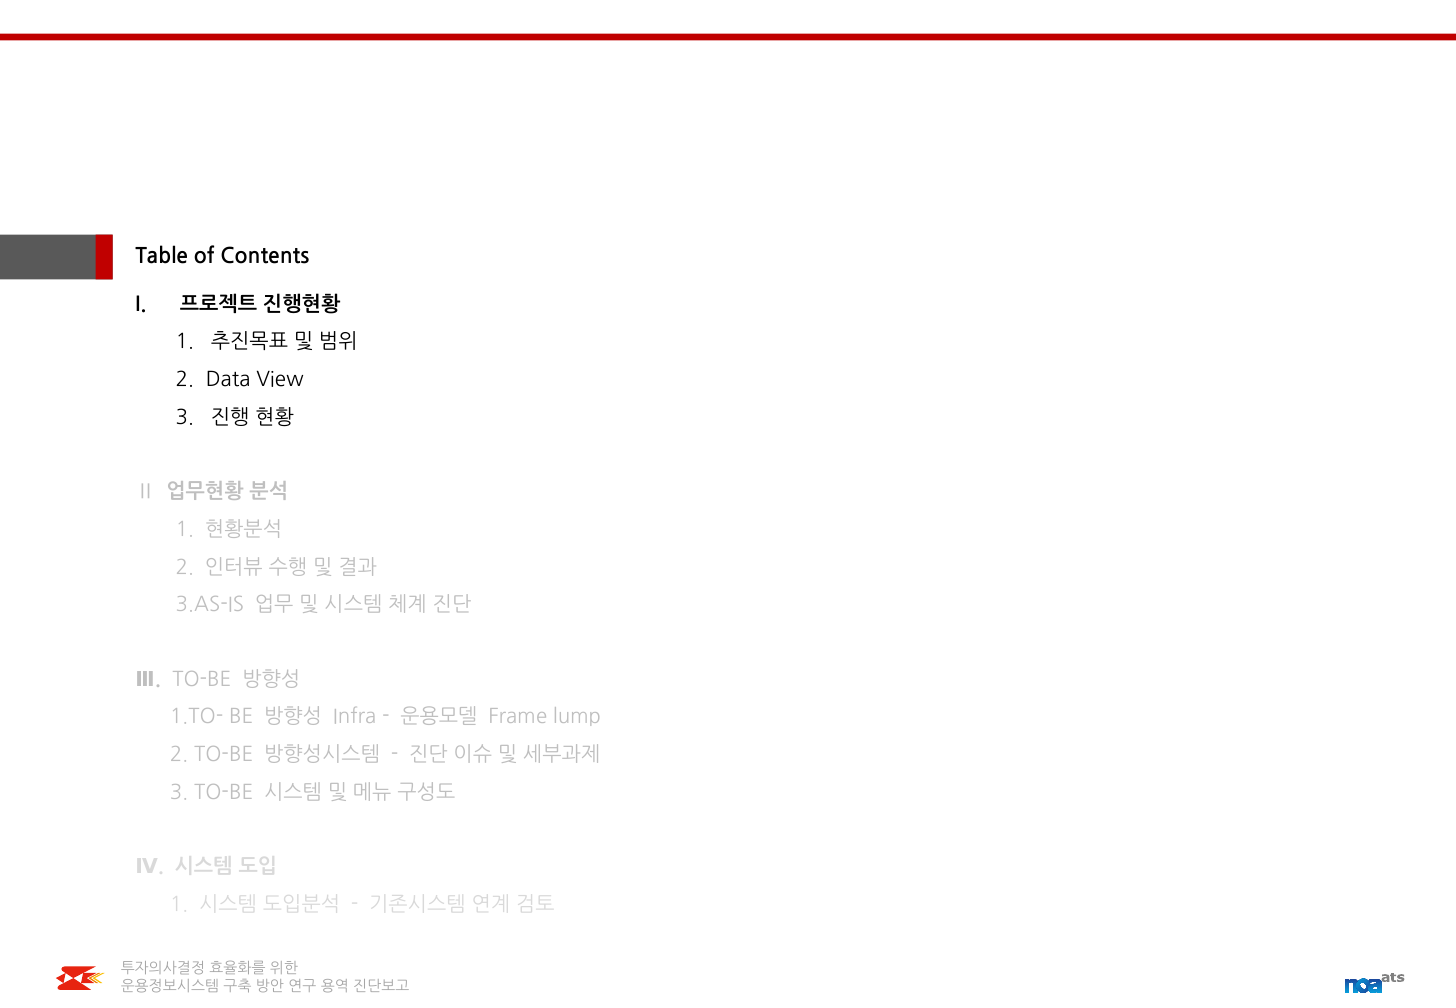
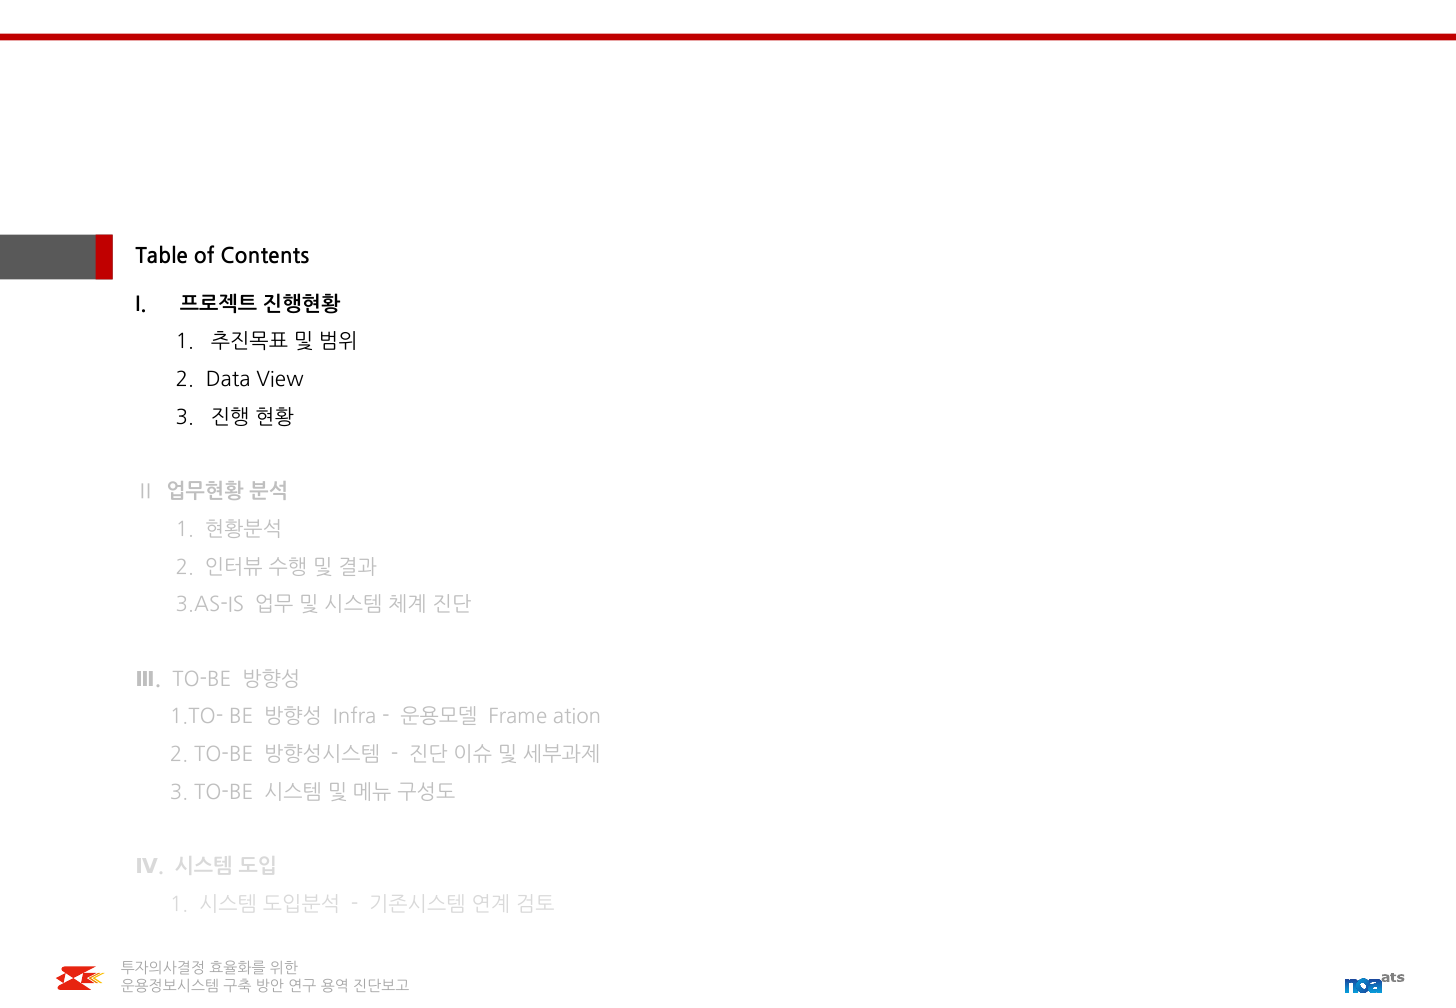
lump: lump -> ation
